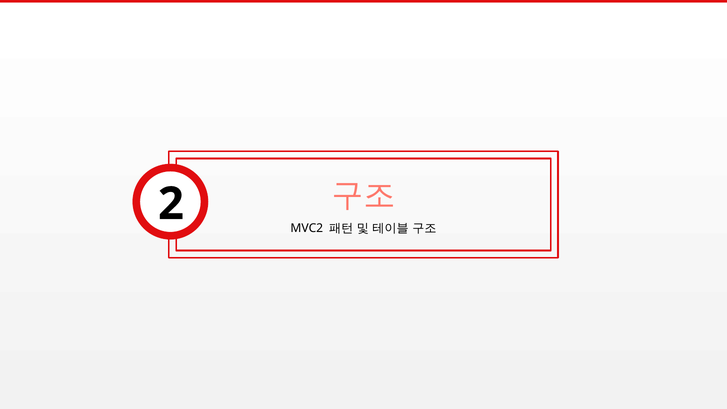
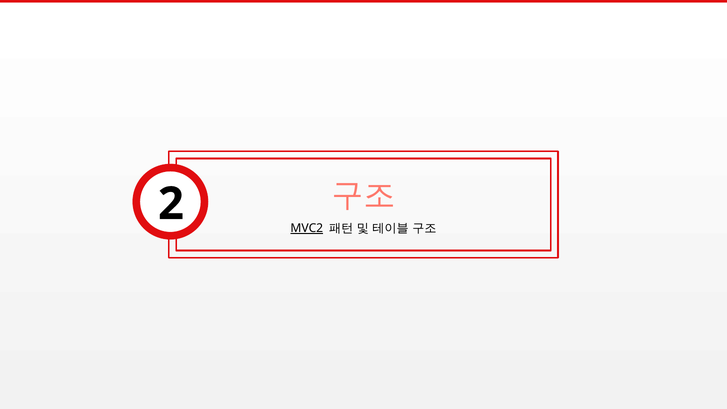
MVC2 underline: none -> present
